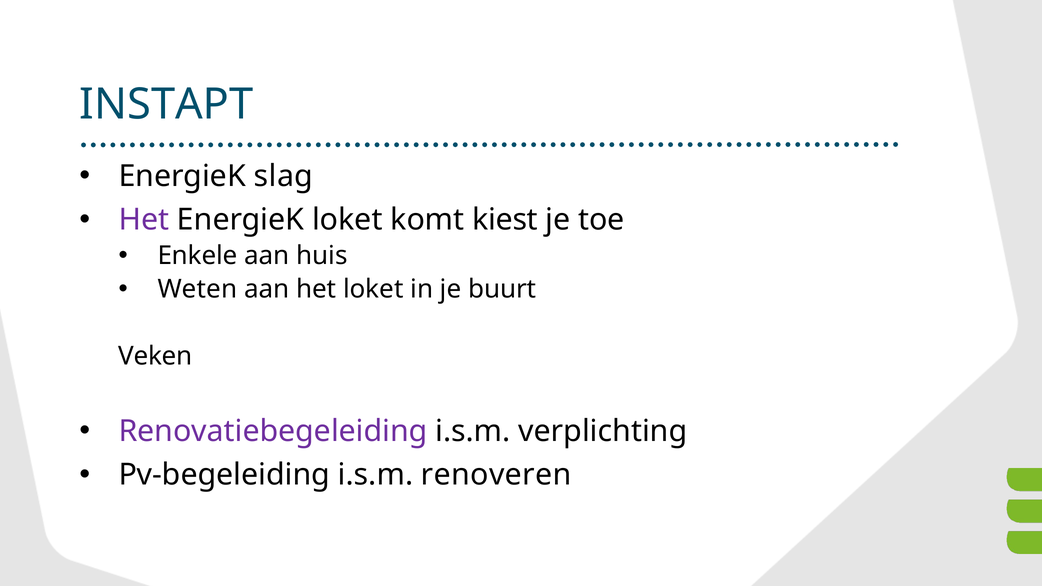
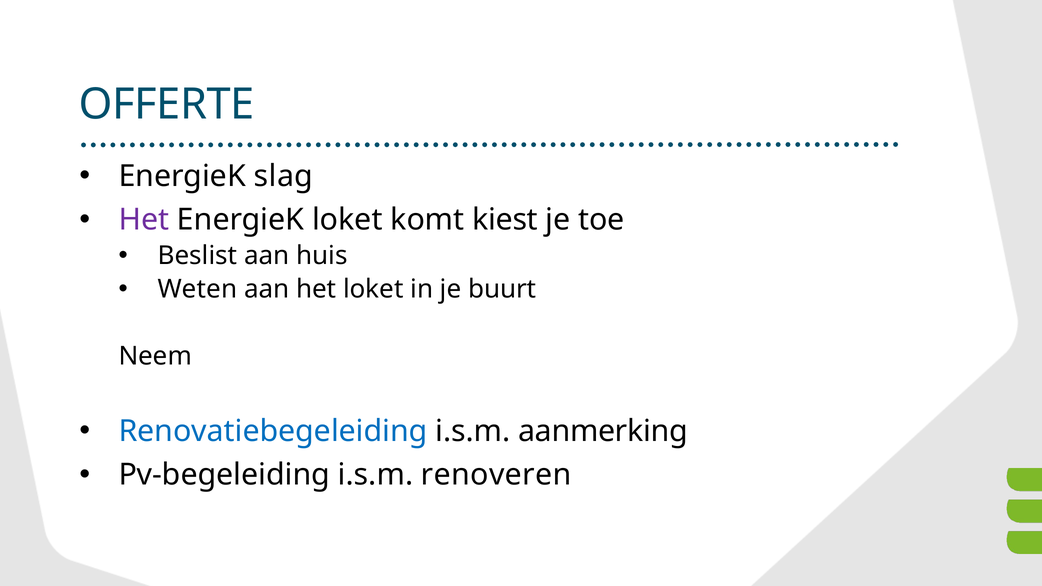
INSTAPT: INSTAPT -> OFFERTE
Enkele: Enkele -> Beslist
Veken: Veken -> Neem
Renovatiebegeleiding colour: purple -> blue
verplichting: verplichting -> aanmerking
